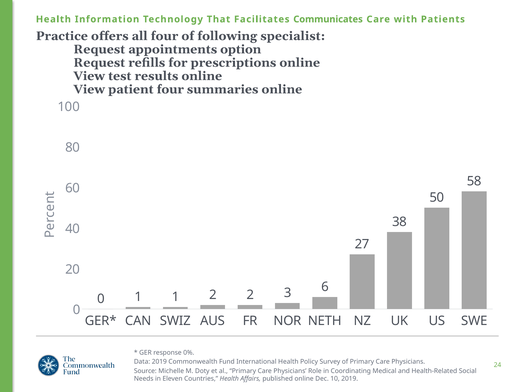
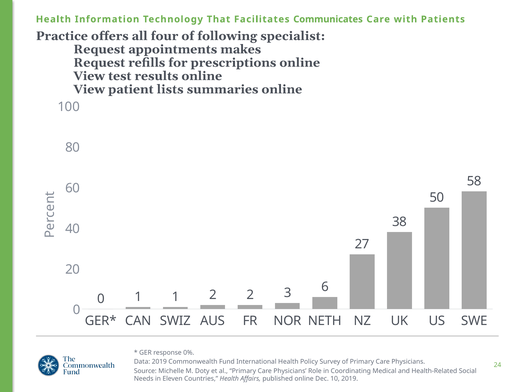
option: option -> makes
patient four: four -> lists
